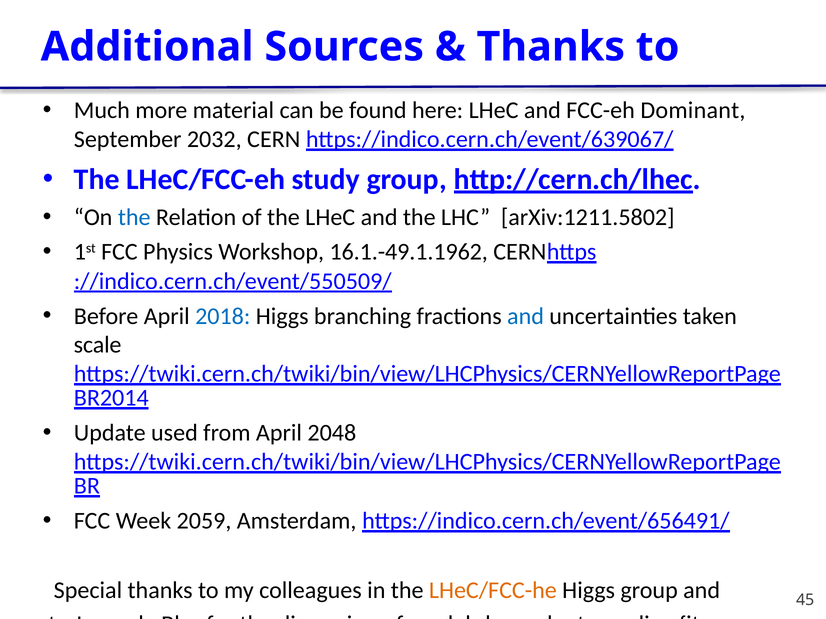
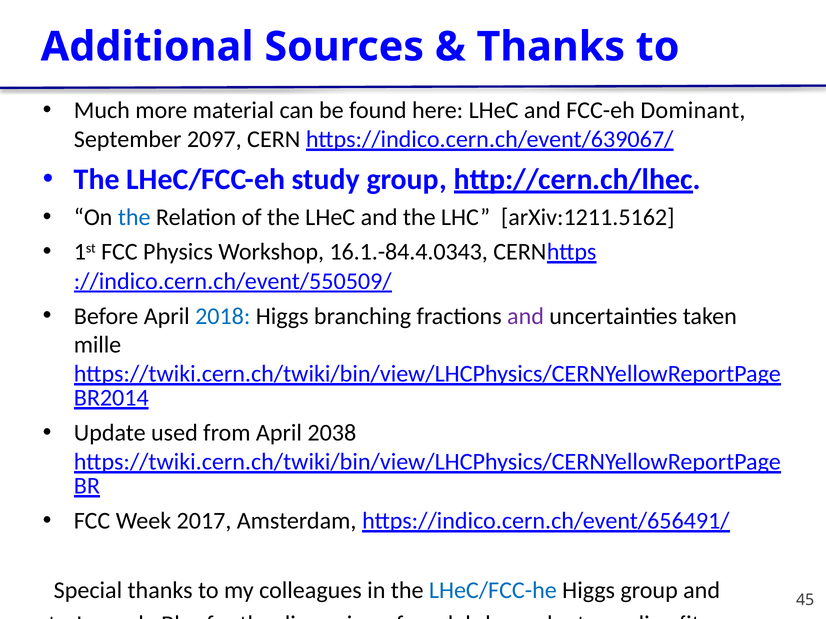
2032: 2032 -> 2097
arXiv:1211.5802: arXiv:1211.5802 -> arXiv:1211.5162
16.1.-49.1.1962: 16.1.-49.1.1962 -> 16.1.-84.4.0343
and at (526, 316) colour: blue -> purple
scale: scale -> mille
2048: 2048 -> 2038
2059: 2059 -> 2017
LHeC/FCC-he colour: orange -> blue
